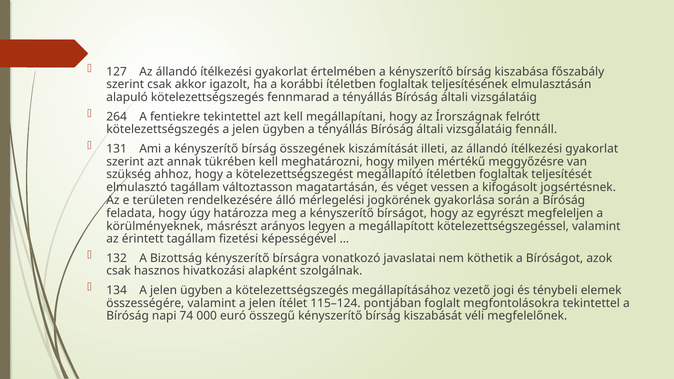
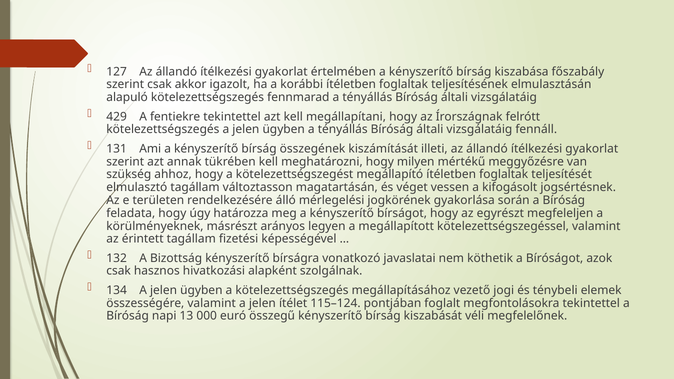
264: 264 -> 429
74: 74 -> 13
